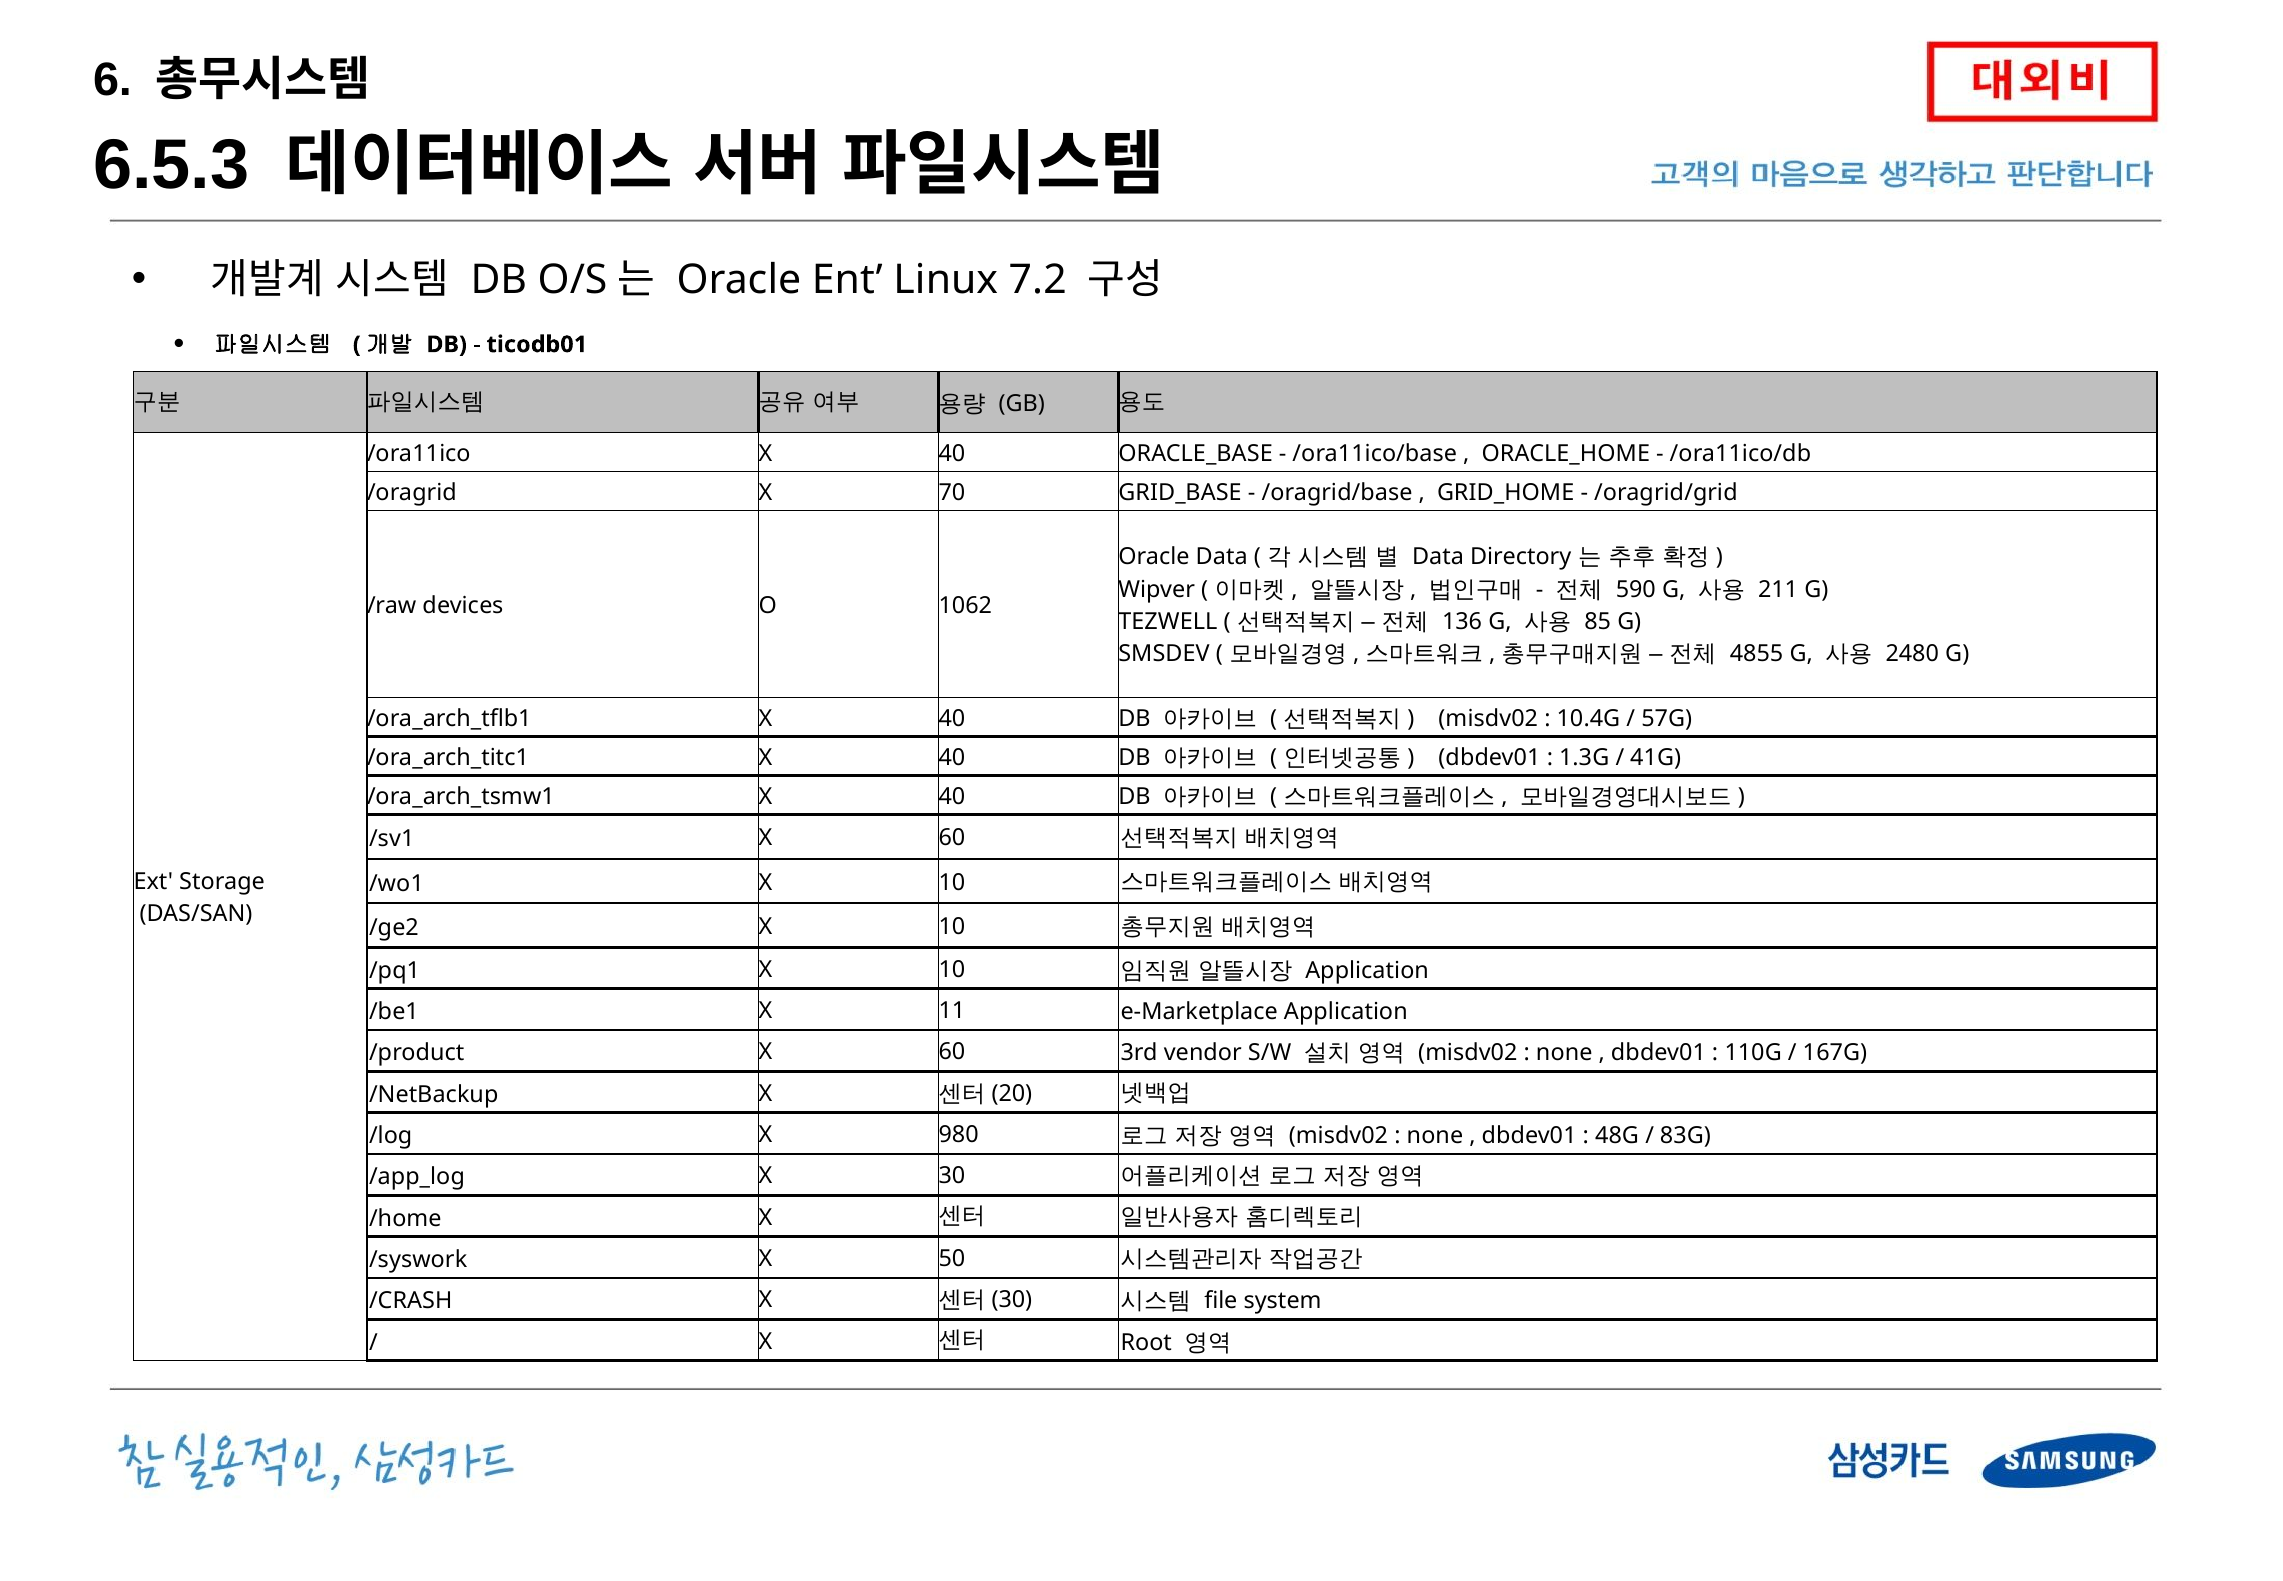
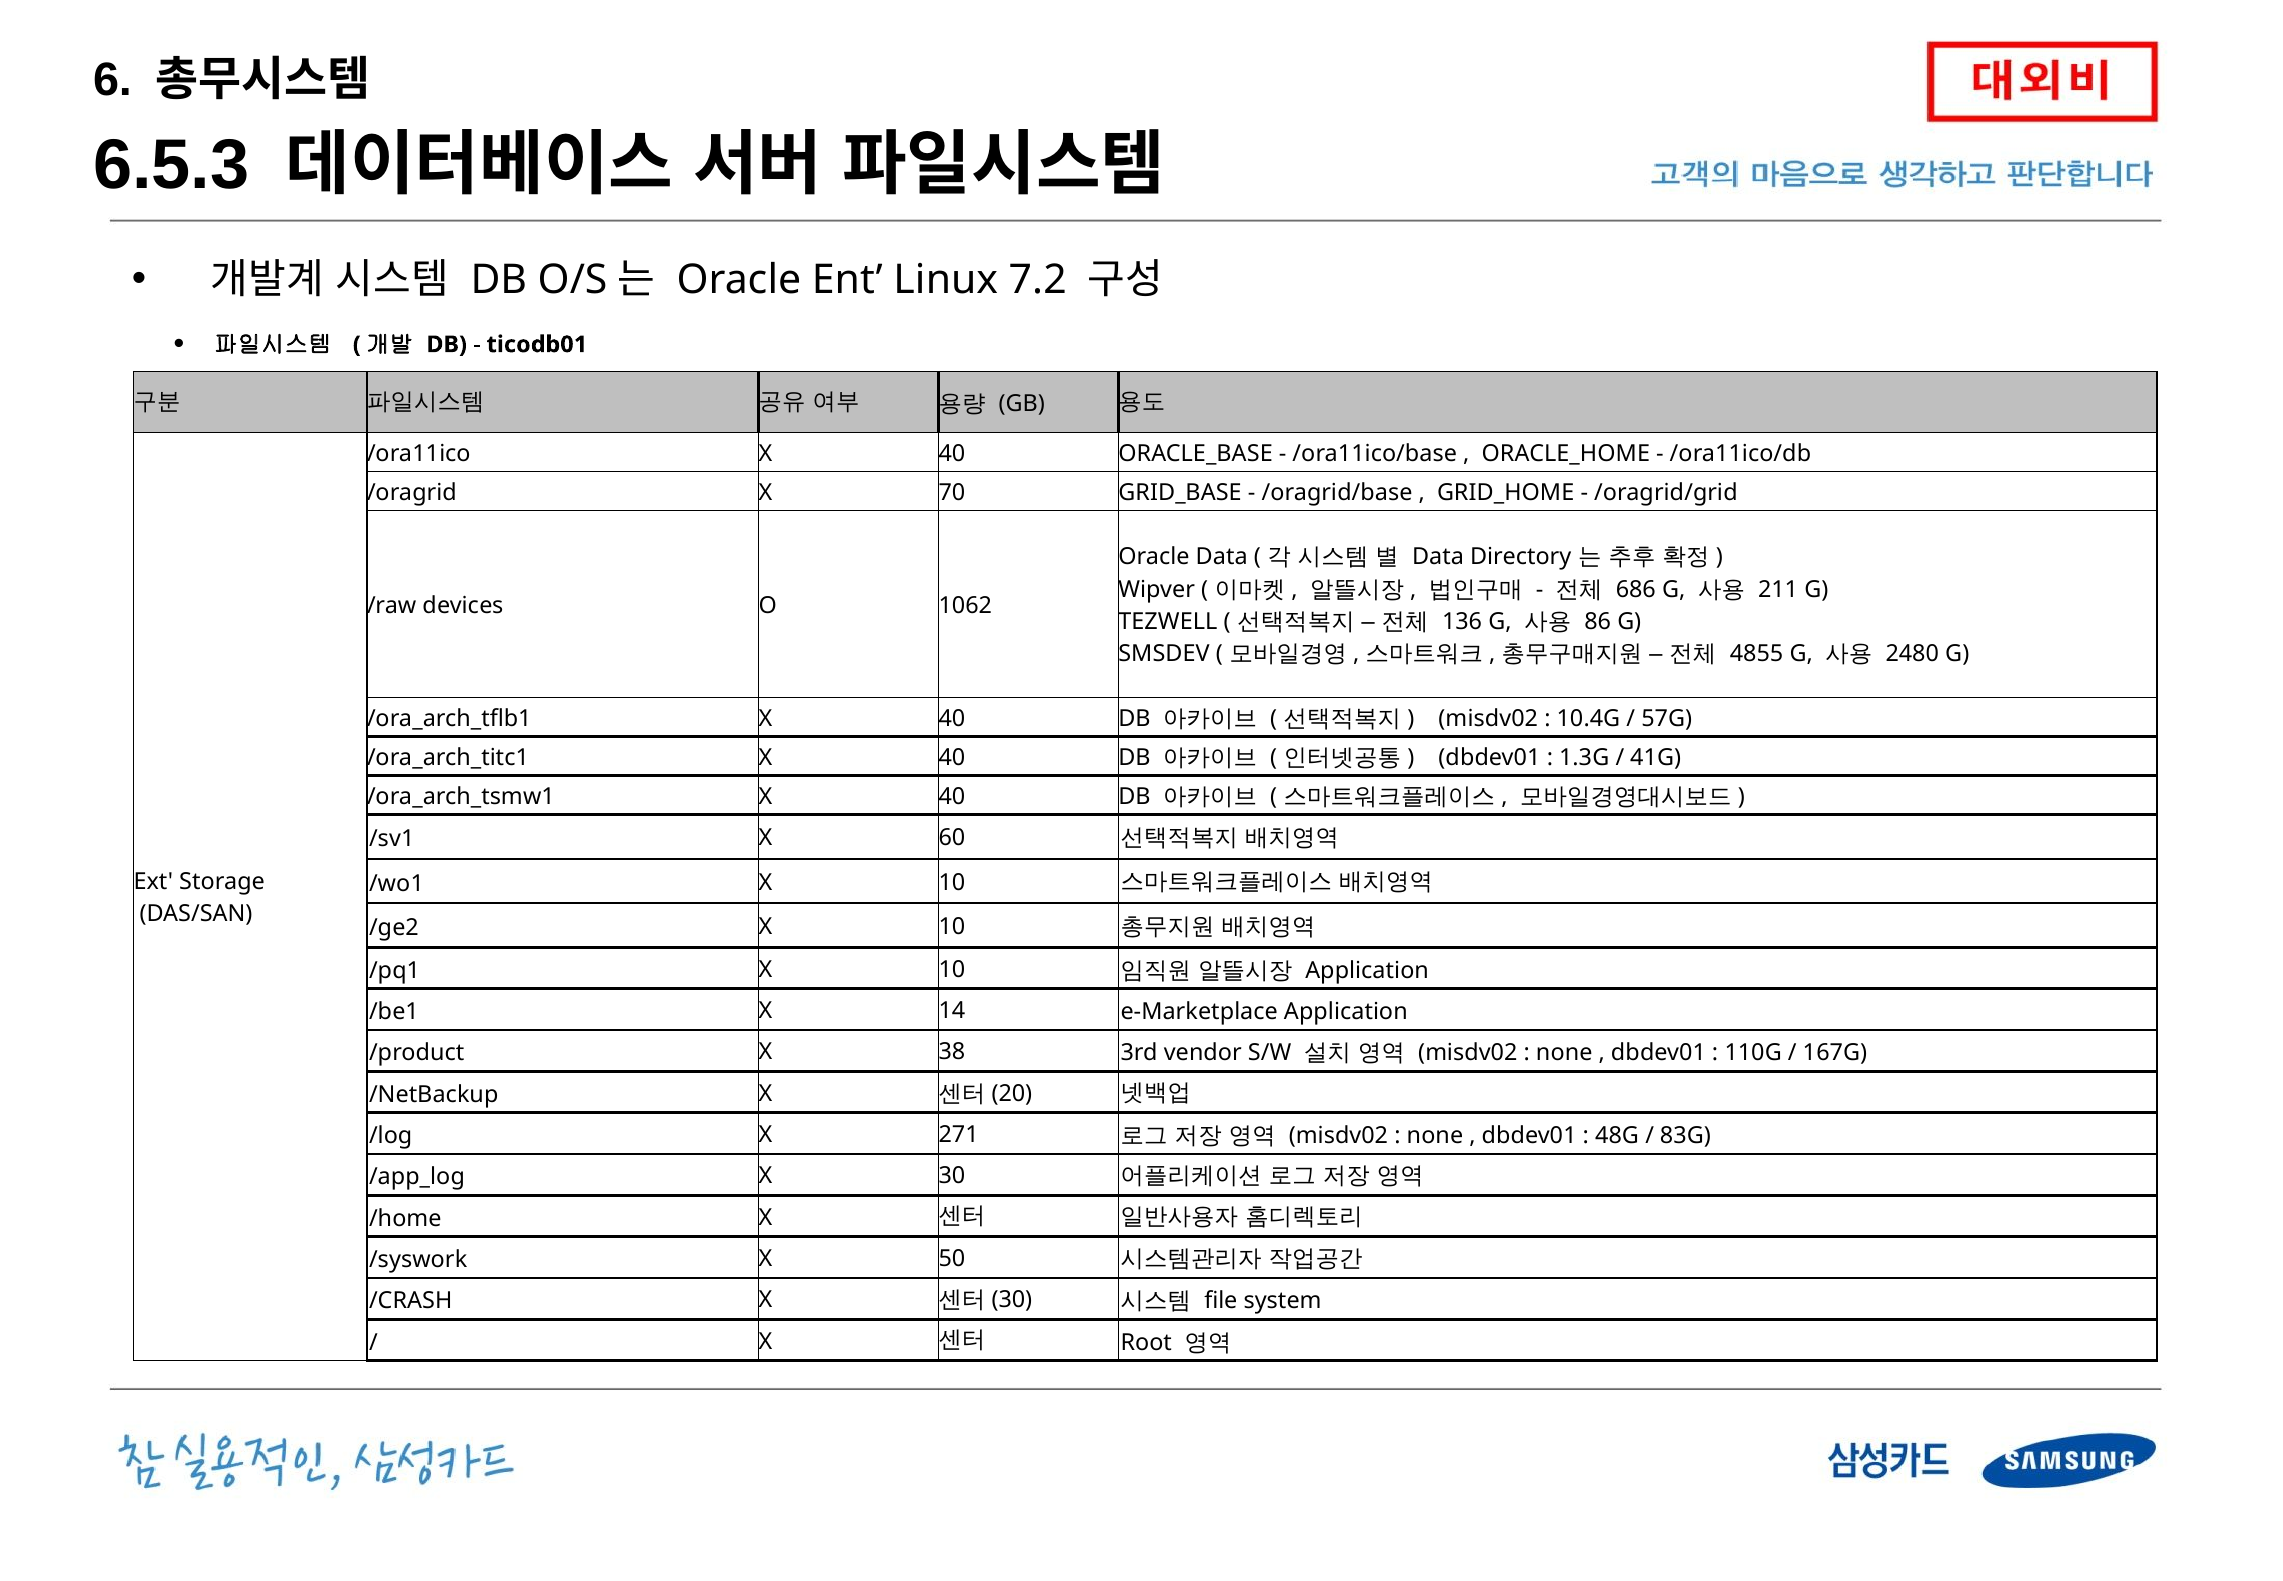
590: 590 -> 686
85: 85 -> 86
11: 11 -> 14
/product X 60: 60 -> 38
980: 980 -> 271
